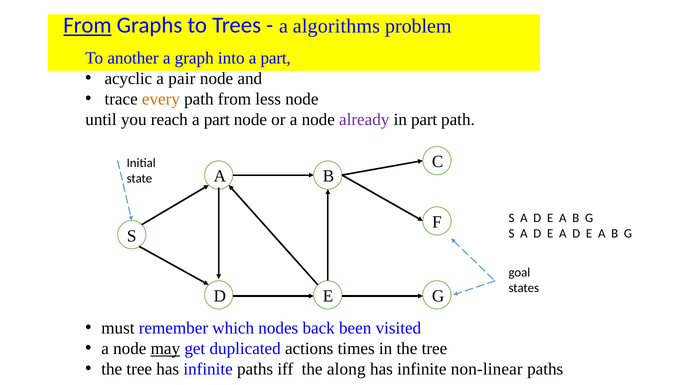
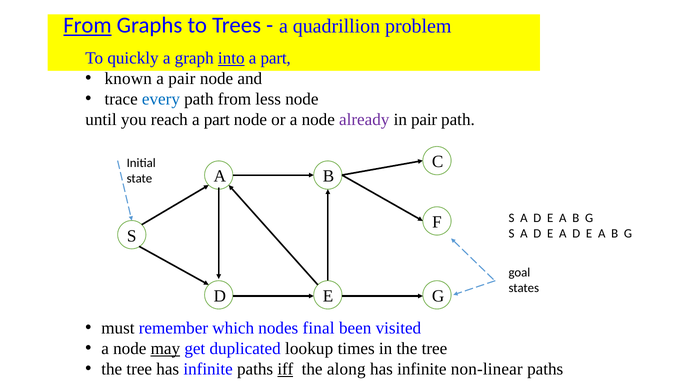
algorithms: algorithms -> quadrillion
another: another -> quickly
into underline: none -> present
acyclic: acyclic -> known
every colour: orange -> blue
in part: part -> pair
back: back -> final
actions: actions -> lookup
iff underline: none -> present
